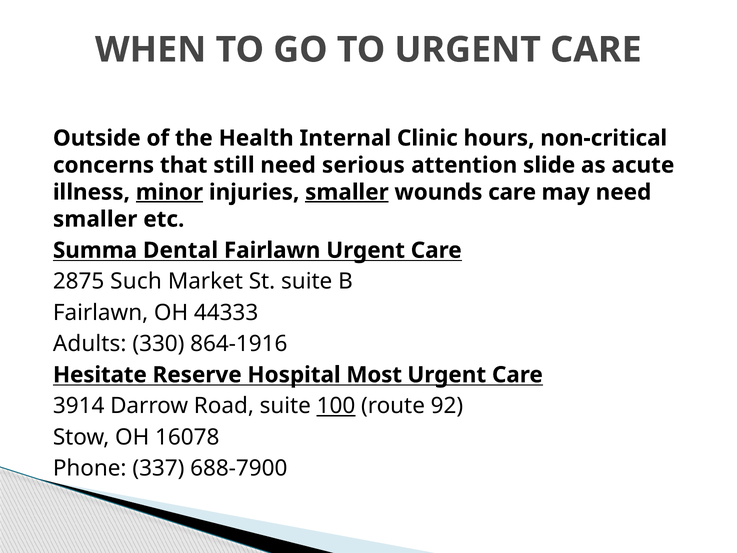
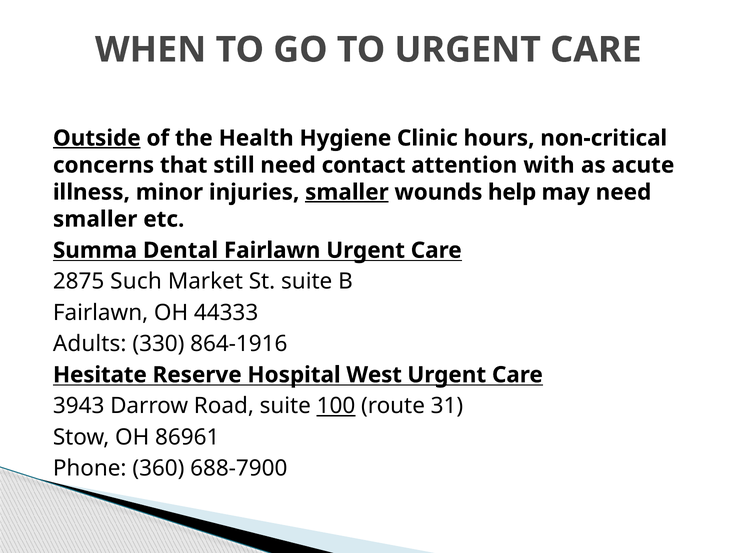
Outside underline: none -> present
Internal: Internal -> Hygiene
serious: serious -> contact
slide: slide -> with
minor underline: present -> none
wounds care: care -> help
Most: Most -> West
3914: 3914 -> 3943
92: 92 -> 31
16078: 16078 -> 86961
337: 337 -> 360
